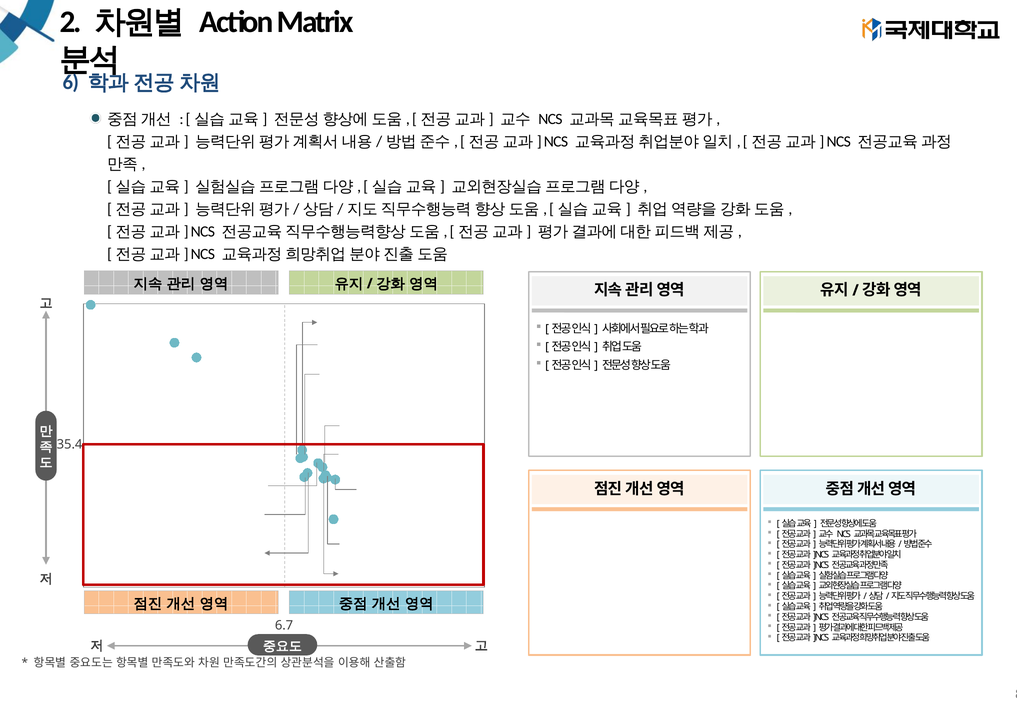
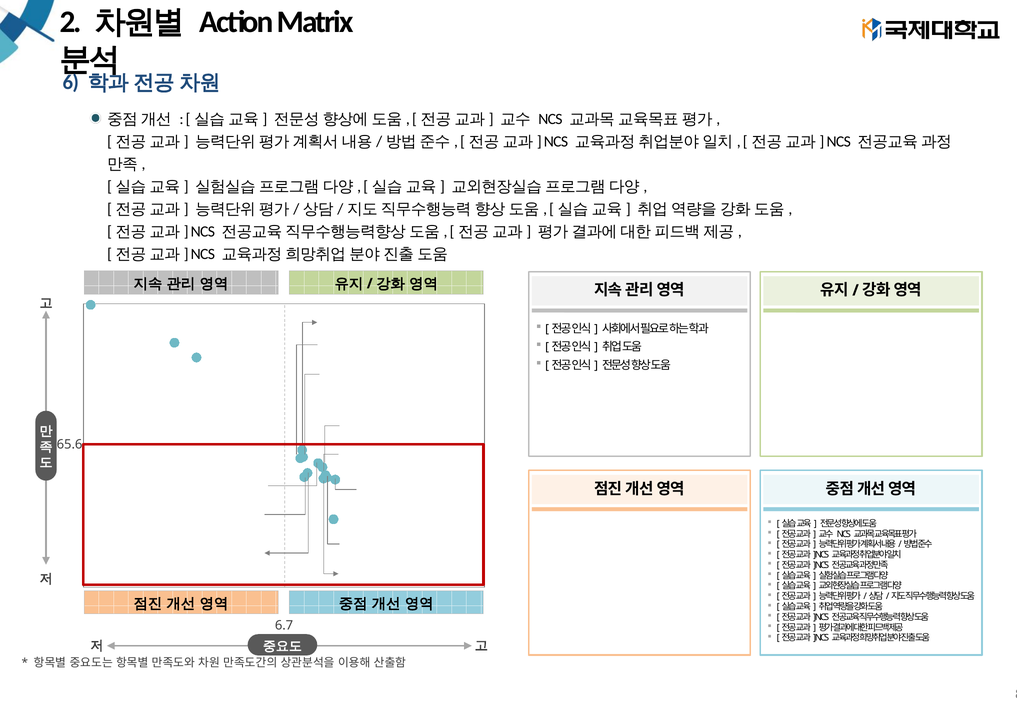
35.4: 35.4 -> 65.6
